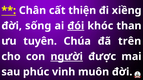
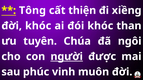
Chân: Chân -> Tông
đời sống: sống -> khóc
đói underline: present -> none
trên: trên -> ngôi
